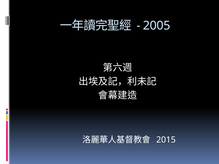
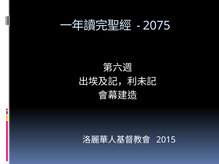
2005: 2005 -> 2075
